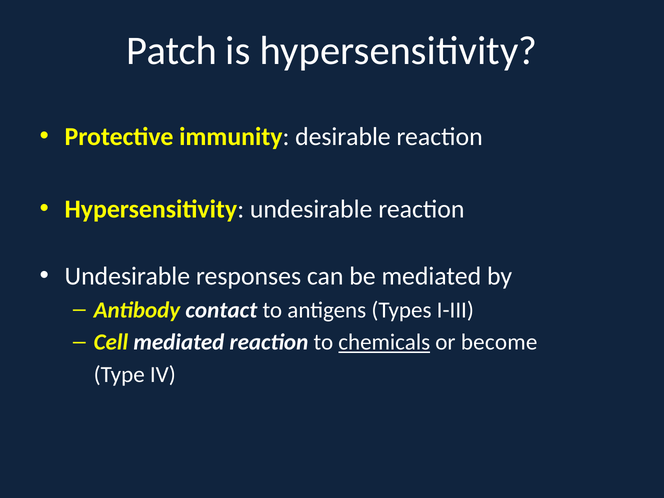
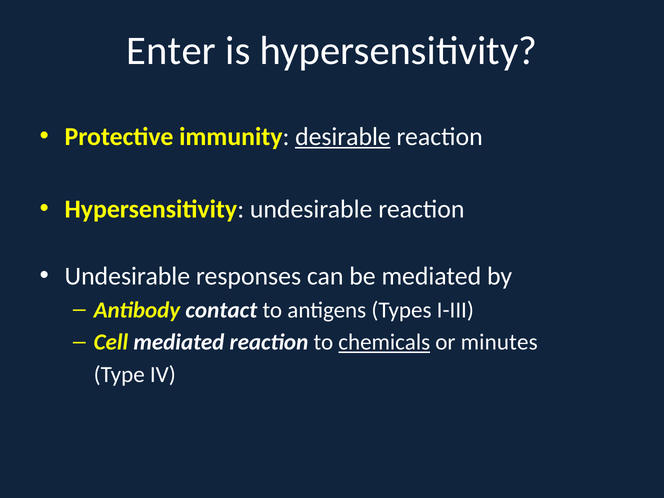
Patch: Patch -> Enter
desirable underline: none -> present
become: become -> minutes
